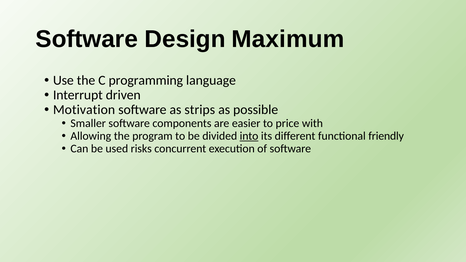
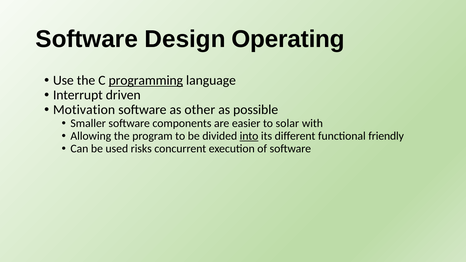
Maximum: Maximum -> Operating
programming underline: none -> present
strips: strips -> other
price: price -> solar
